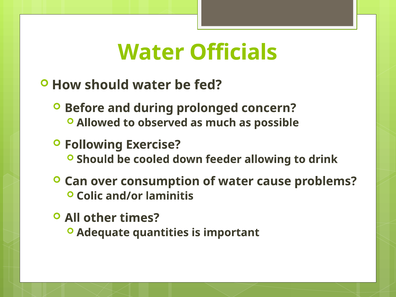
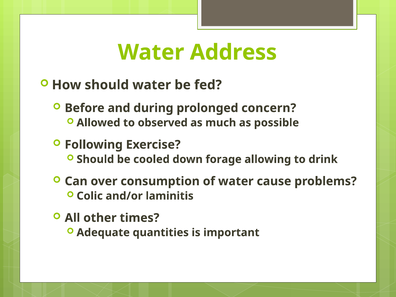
Officials: Officials -> Address
feeder: feeder -> forage
